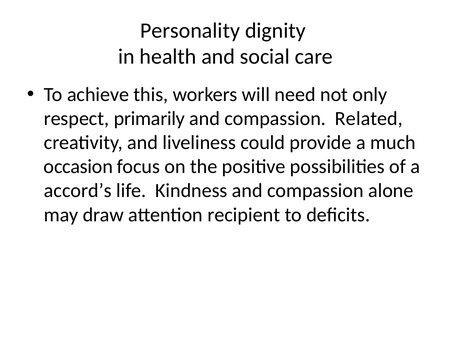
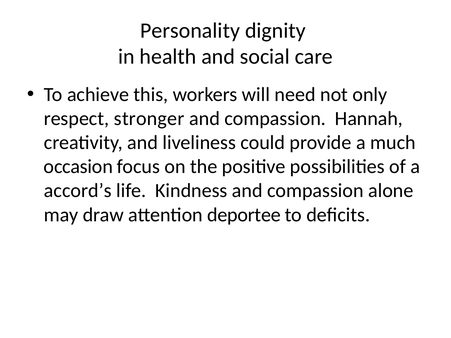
primarily: primarily -> stronger
Related: Related -> Hannah
recipient: recipient -> deportee
